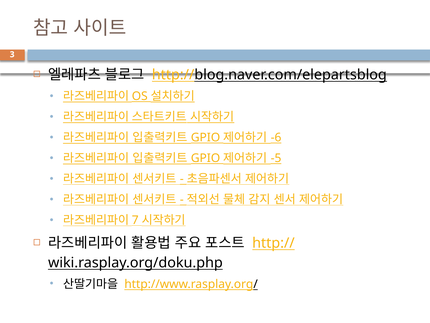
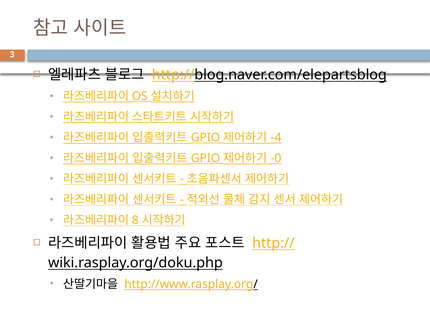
-6: -6 -> -4
-5: -5 -> -0
7: 7 -> 8
